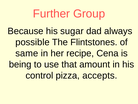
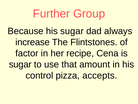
possible: possible -> increase
same: same -> factor
being at (20, 64): being -> sugar
